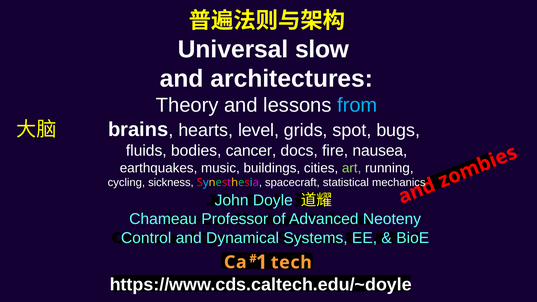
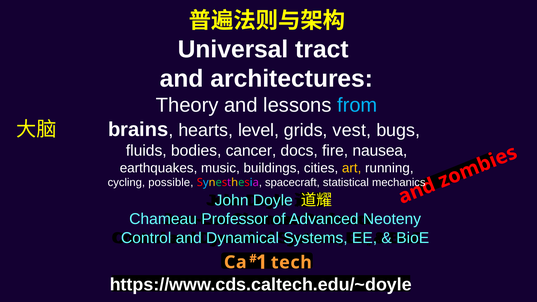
slow: slow -> tract
spot: spot -> vest
art colour: light green -> yellow
sickness: sickness -> possible
